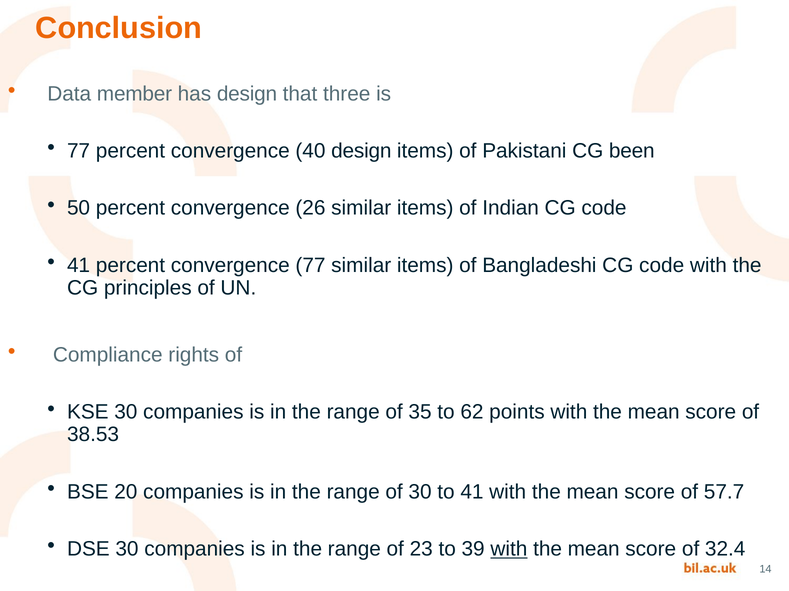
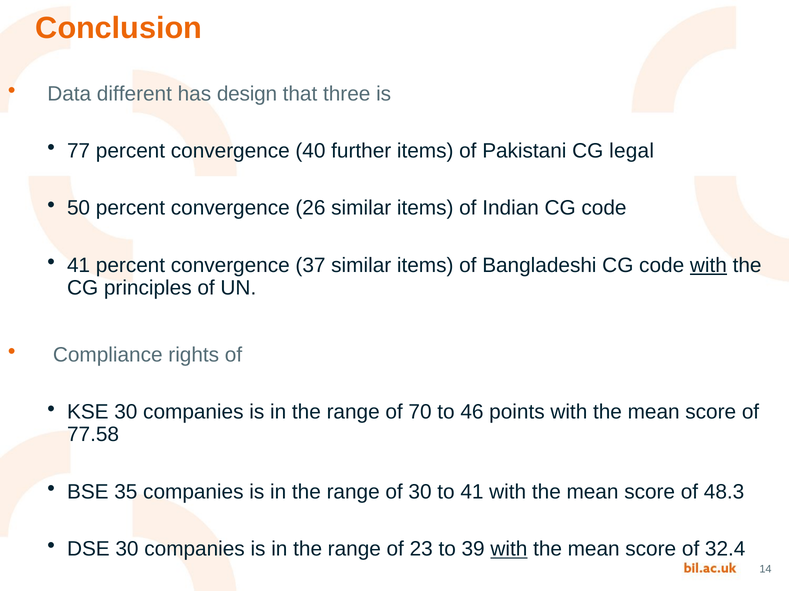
member: member -> different
40 design: design -> further
been: been -> legal
convergence 77: 77 -> 37
with at (708, 266) underline: none -> present
35: 35 -> 70
62: 62 -> 46
38.53: 38.53 -> 77.58
20: 20 -> 35
57.7: 57.7 -> 48.3
